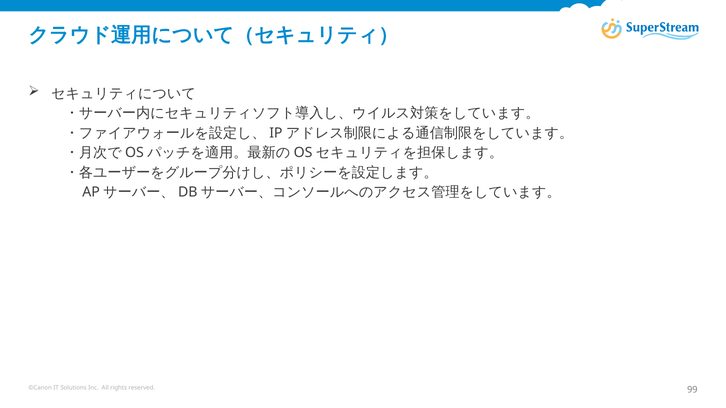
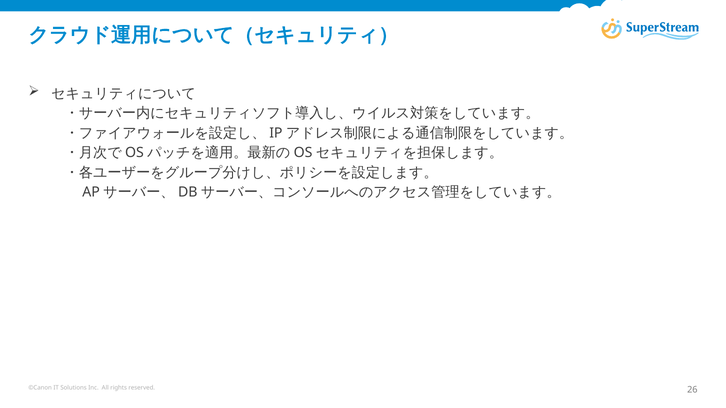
99: 99 -> 26
